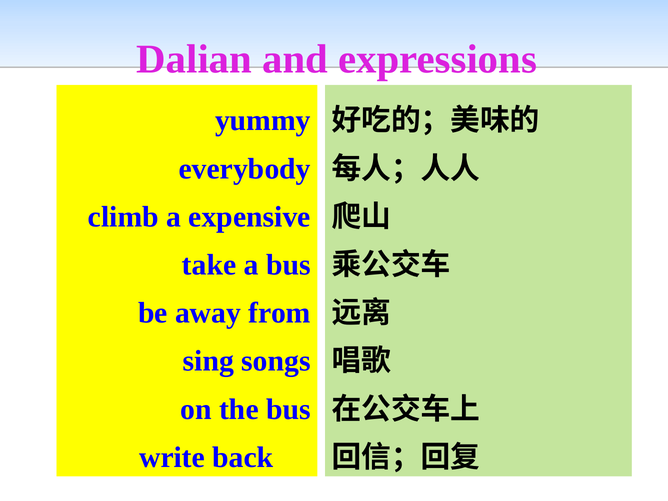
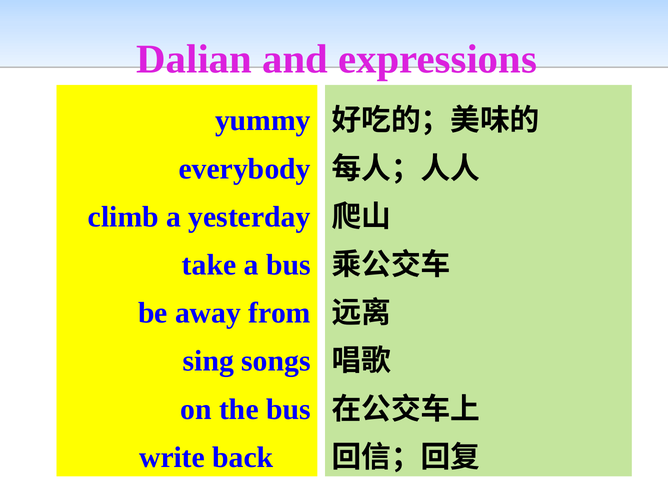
expensive: expensive -> yesterday
